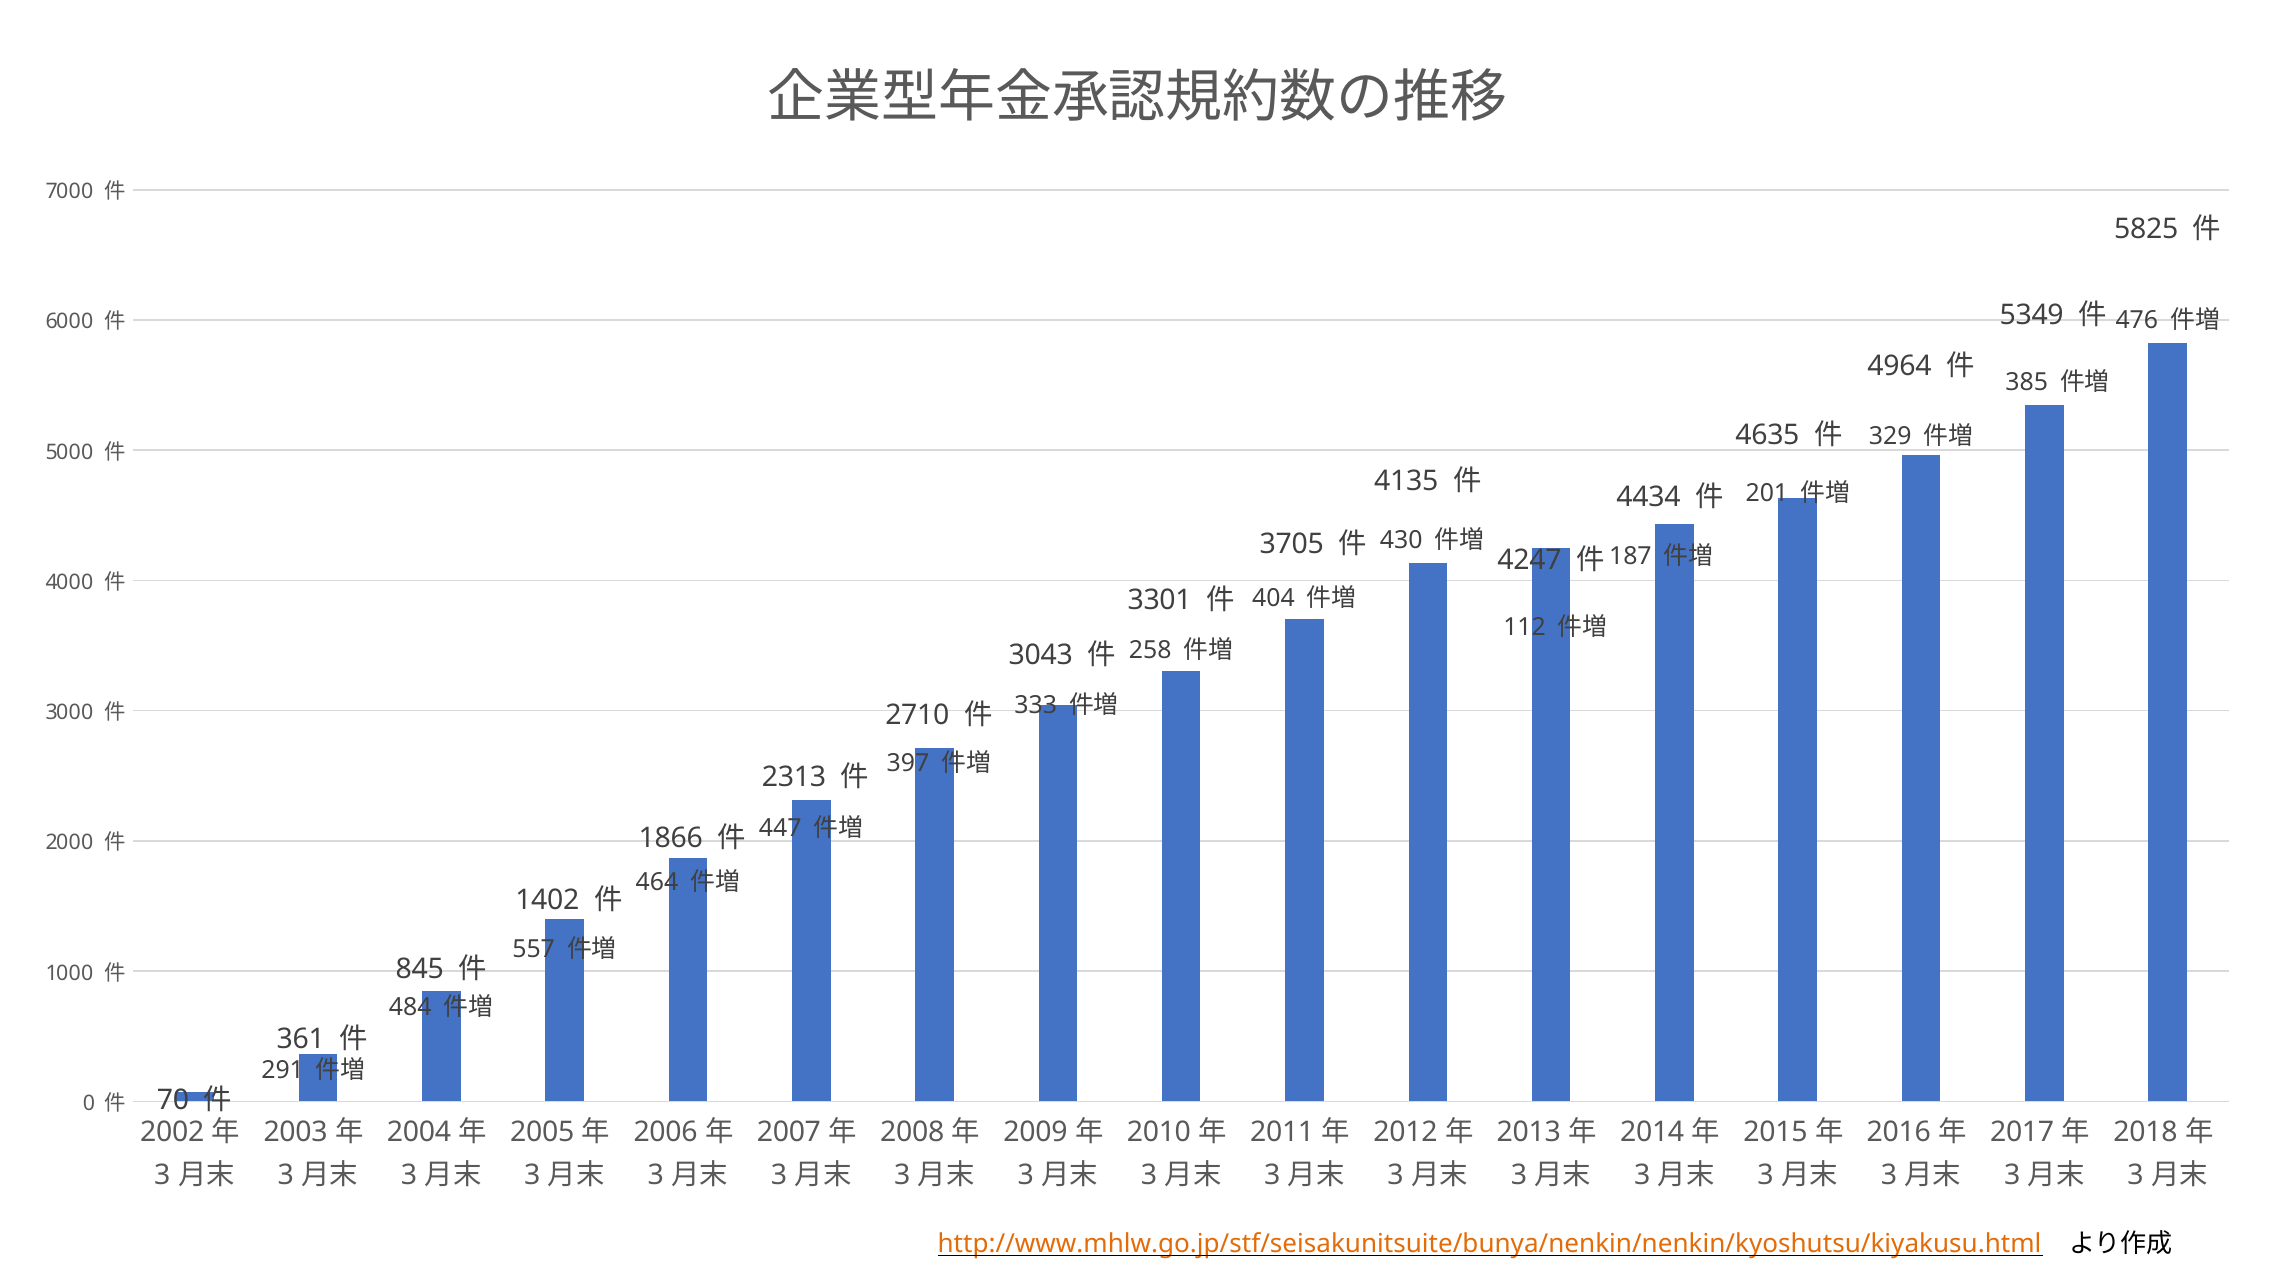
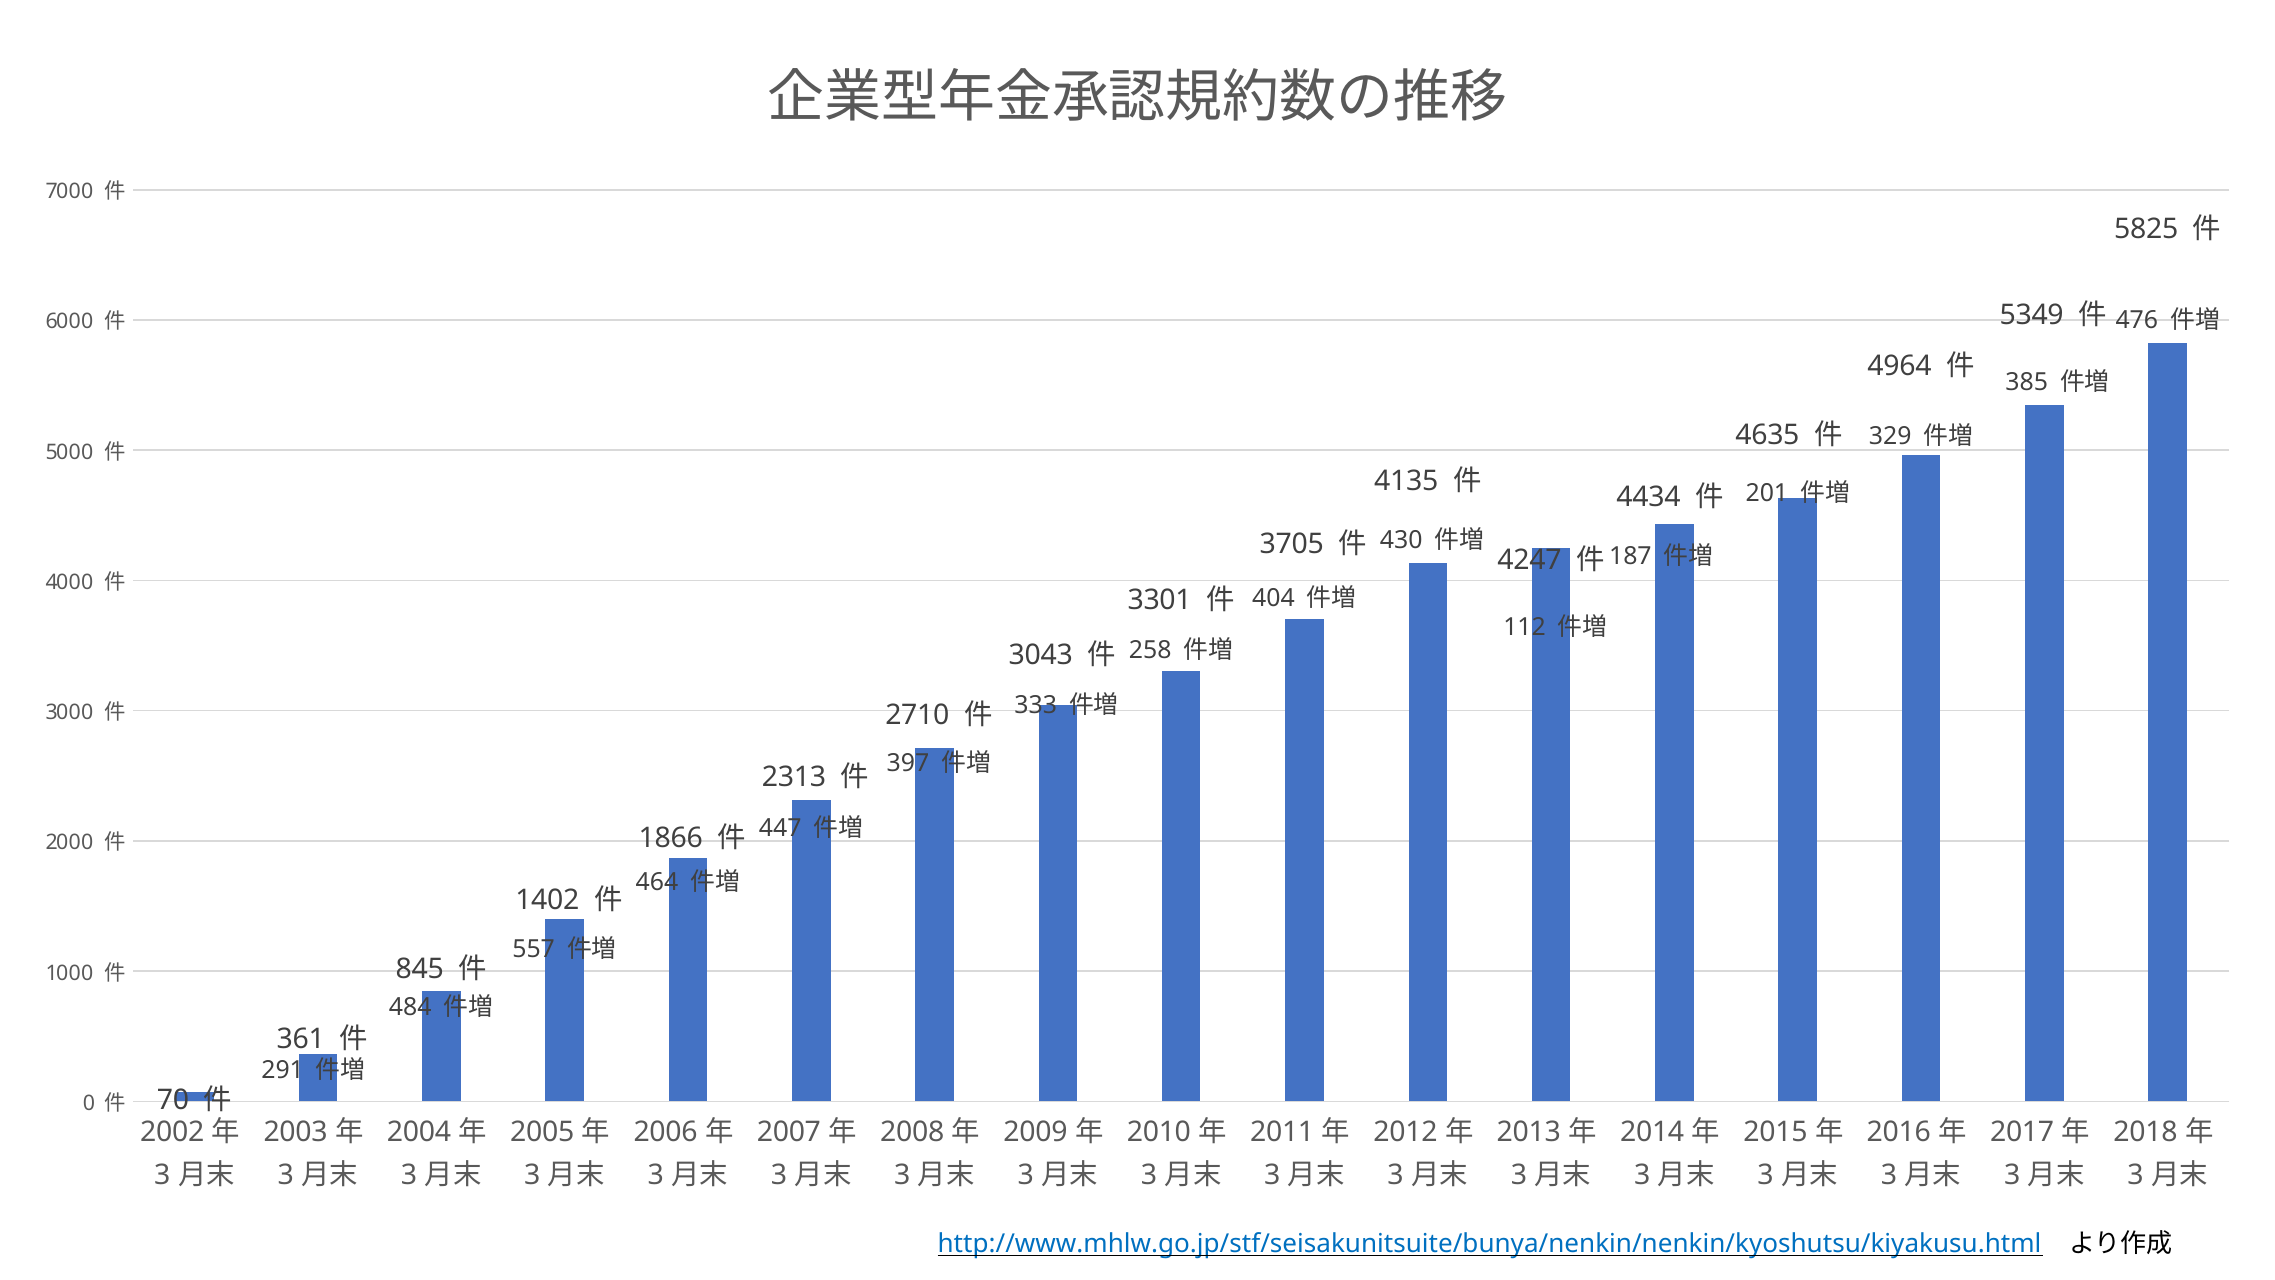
http://www.mhlw.go.jp/stf/seisakunitsuite/bunya/nenkin/nenkin/kyoshutsu/kiyakusu.html colour: orange -> blue
